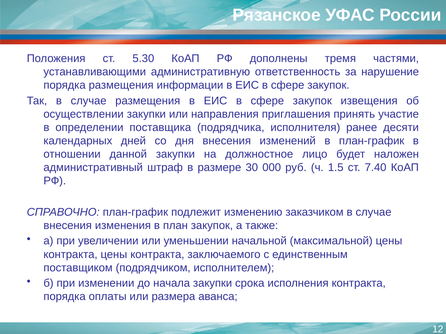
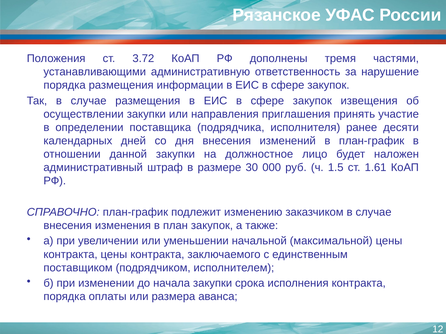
5.30: 5.30 -> 3.72
7.40: 7.40 -> 1.61
